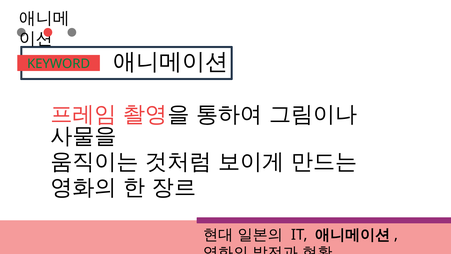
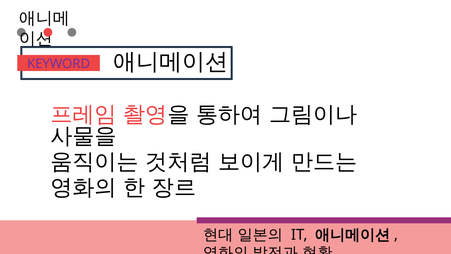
KEYWORD colour: green -> purple
